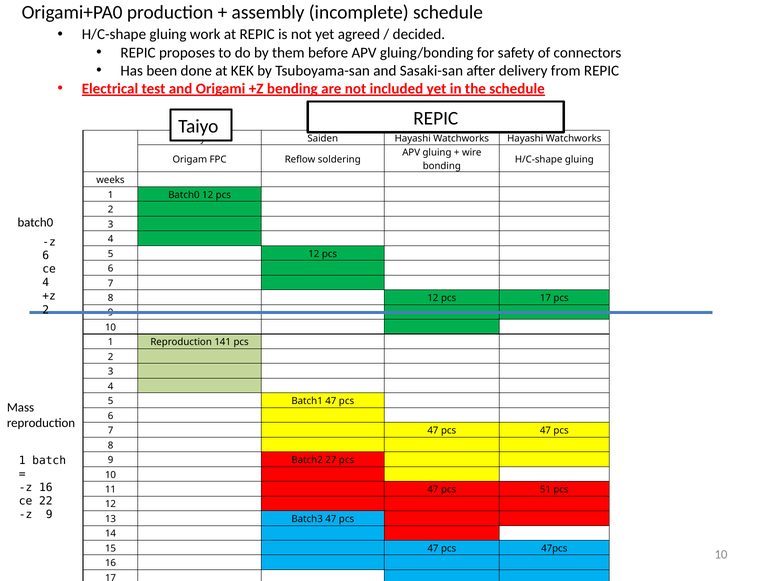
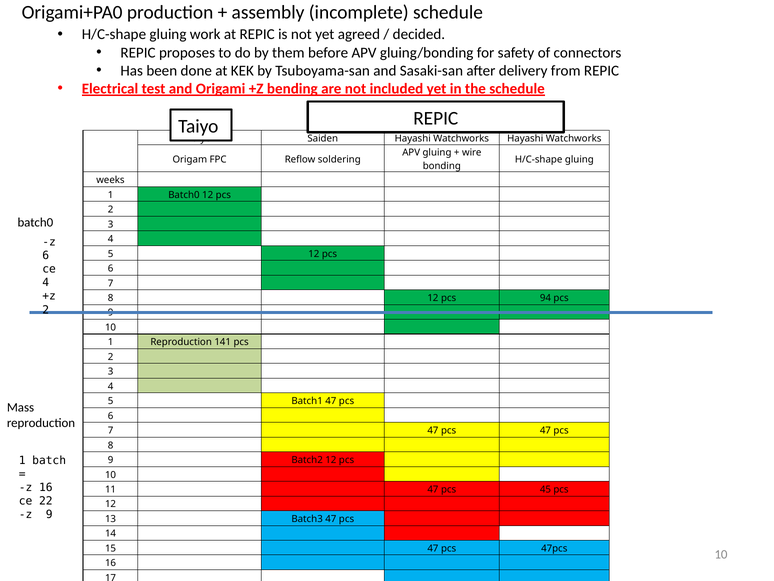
pcs 17: 17 -> 94
Batch2 27: 27 -> 12
51: 51 -> 45
